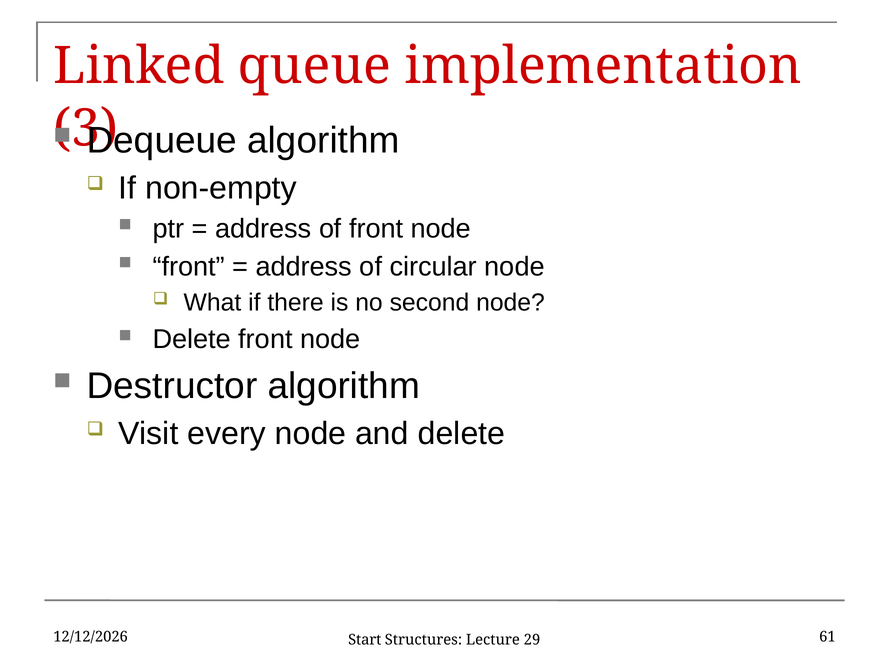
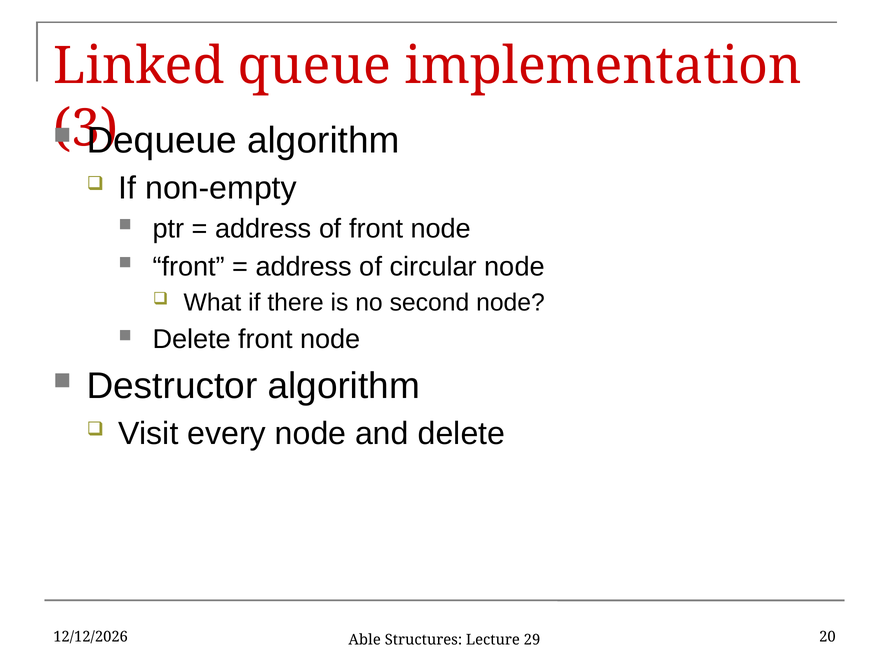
61: 61 -> 20
Start: Start -> Able
